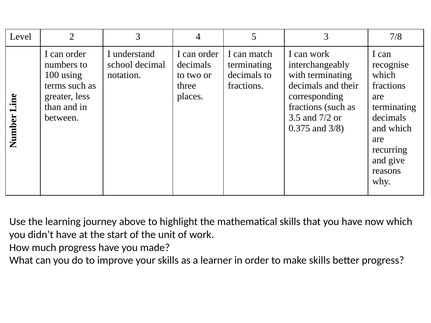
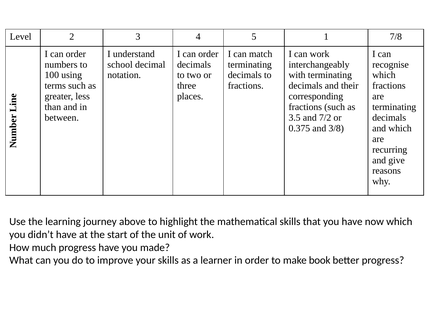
5 3: 3 -> 1
make skills: skills -> book
